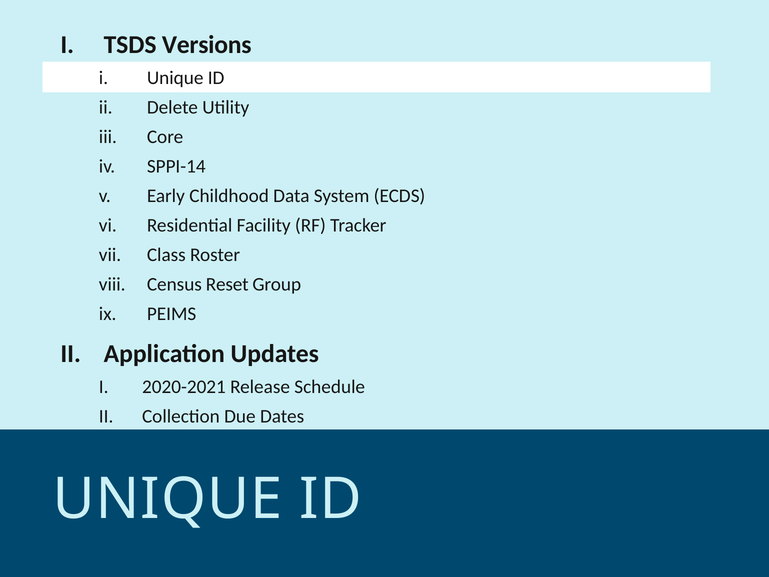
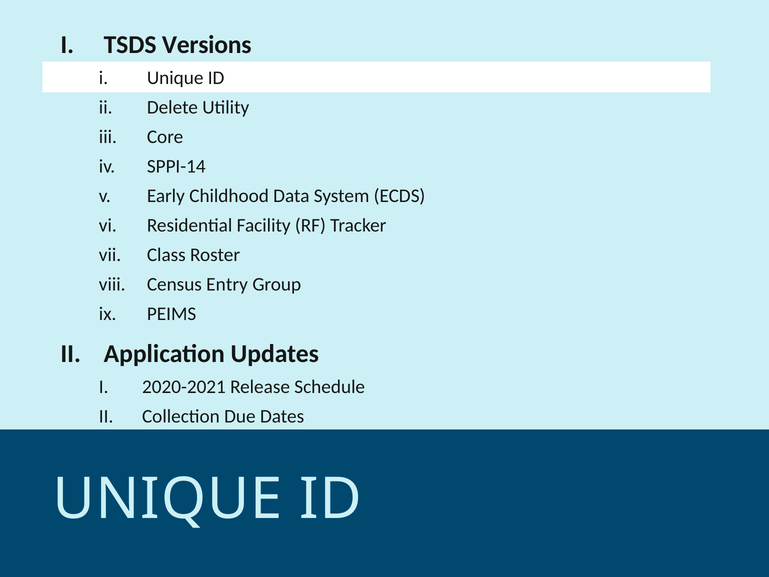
Reset: Reset -> Entry
